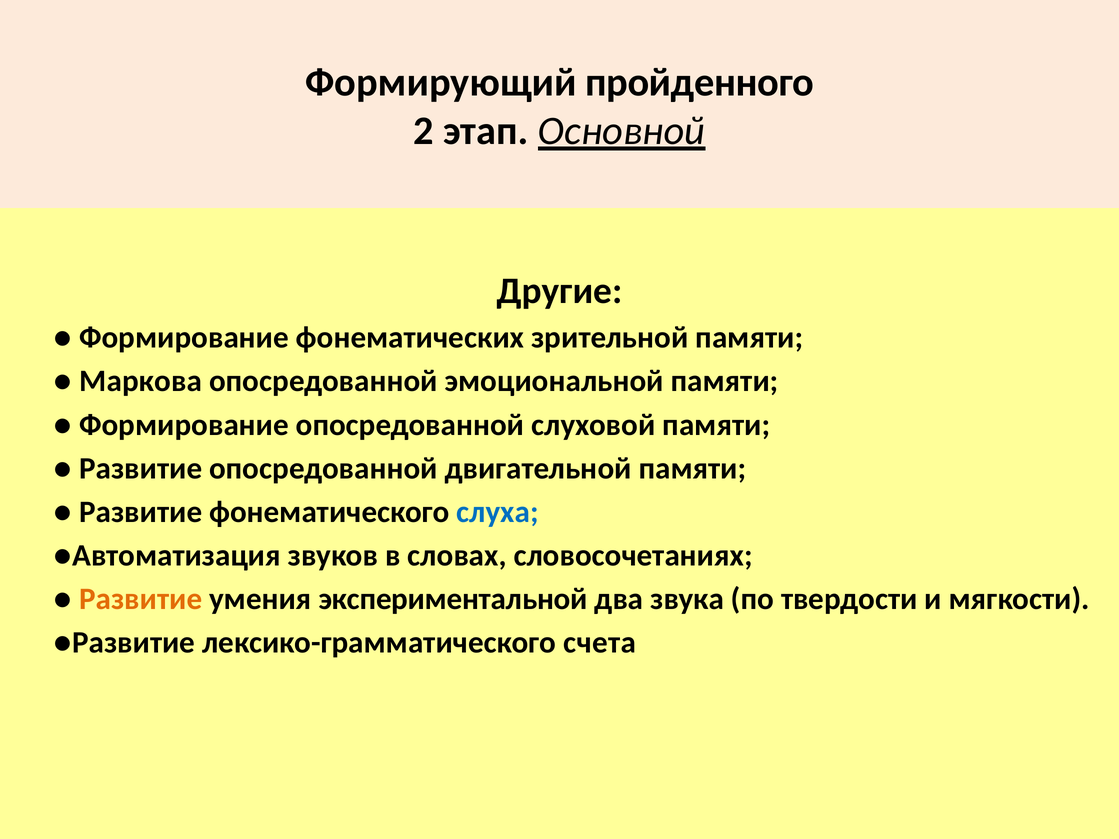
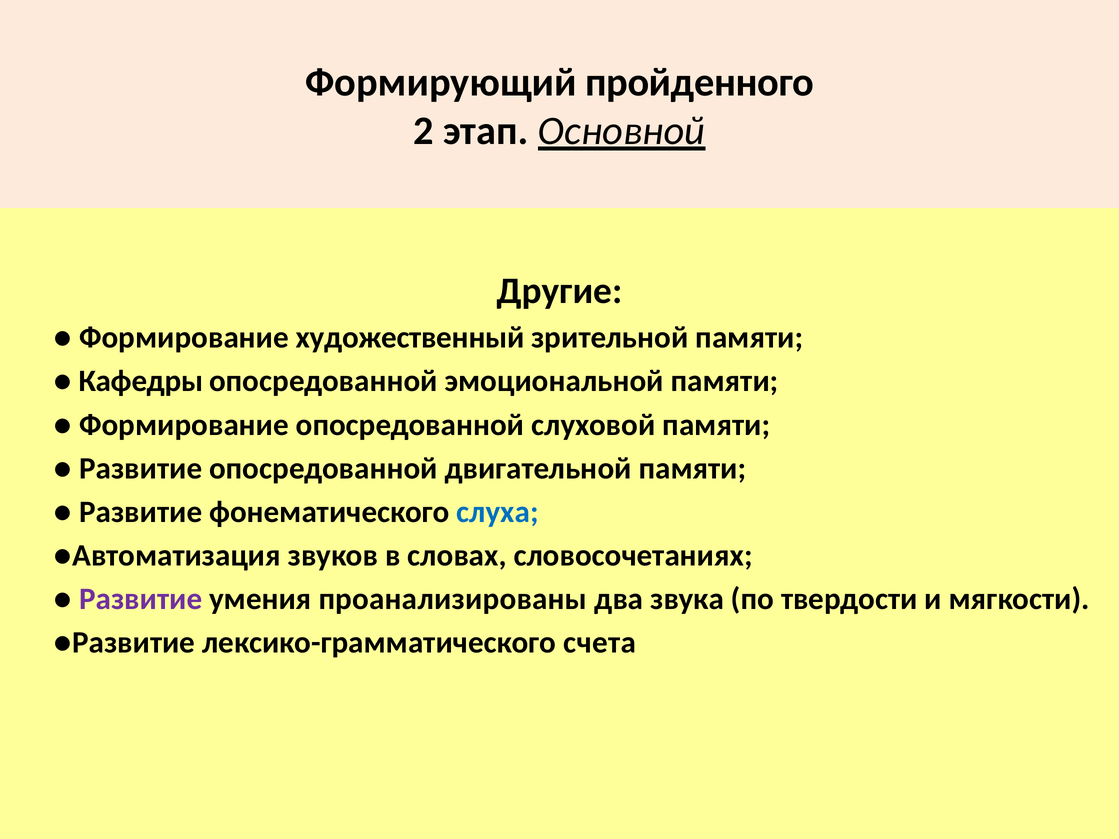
фонематических: фонематических -> художественный
Маркова: Маркова -> Кафедры
Развитие at (141, 599) colour: orange -> purple
экспериментальной: экспериментальной -> проанализированы
